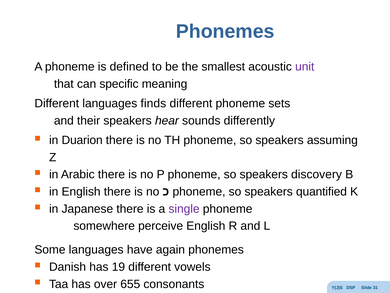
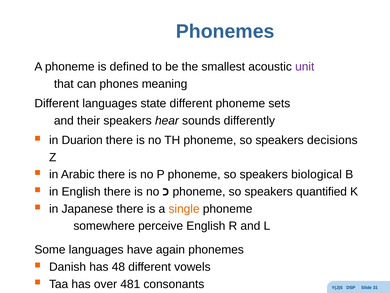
specific: specific -> phones
finds: finds -> state
assuming: assuming -> decisions
discovery: discovery -> biological
single colour: purple -> orange
19: 19 -> 48
655: 655 -> 481
